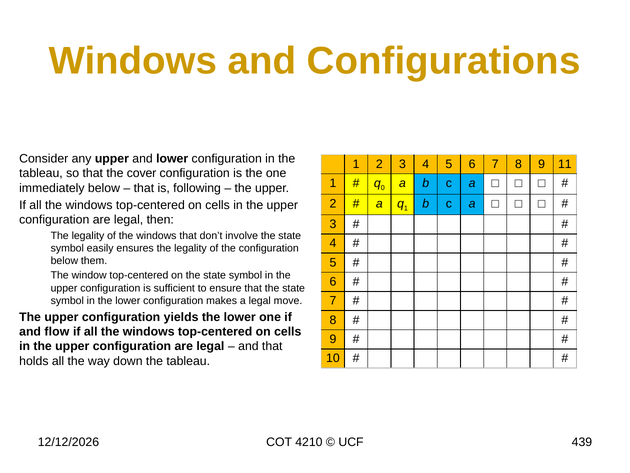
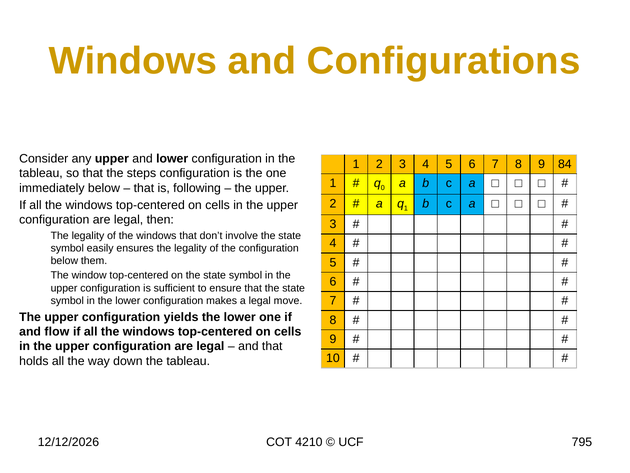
11: 11 -> 84
cover: cover -> steps
439: 439 -> 795
